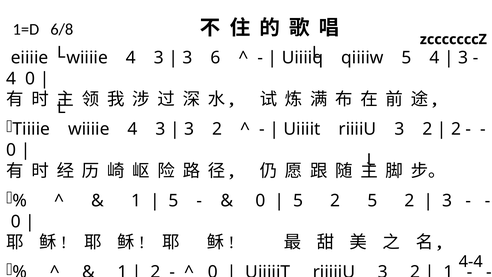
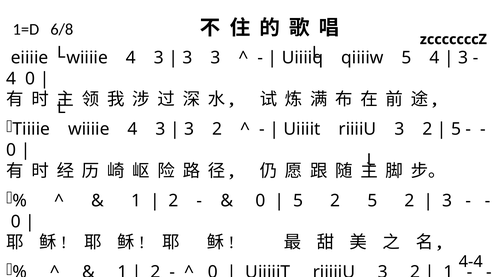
3 6: 6 -> 3
2 at (456, 129): 2 -> 5
5 at (174, 201): 5 -> 2
